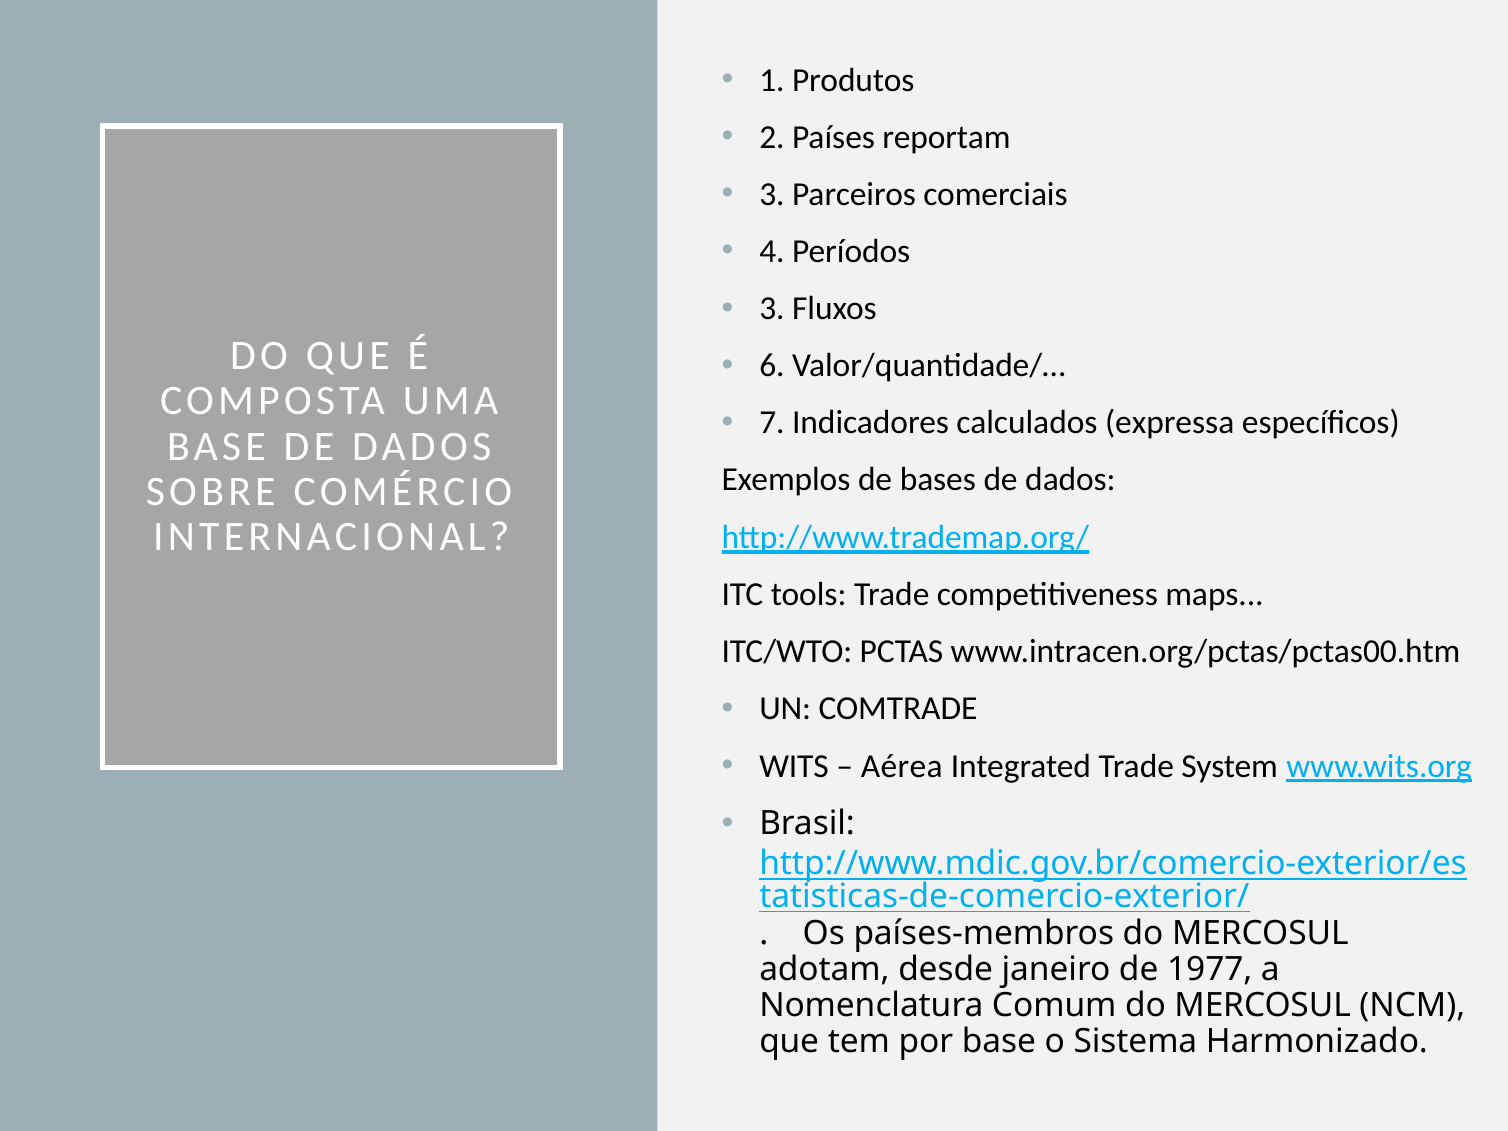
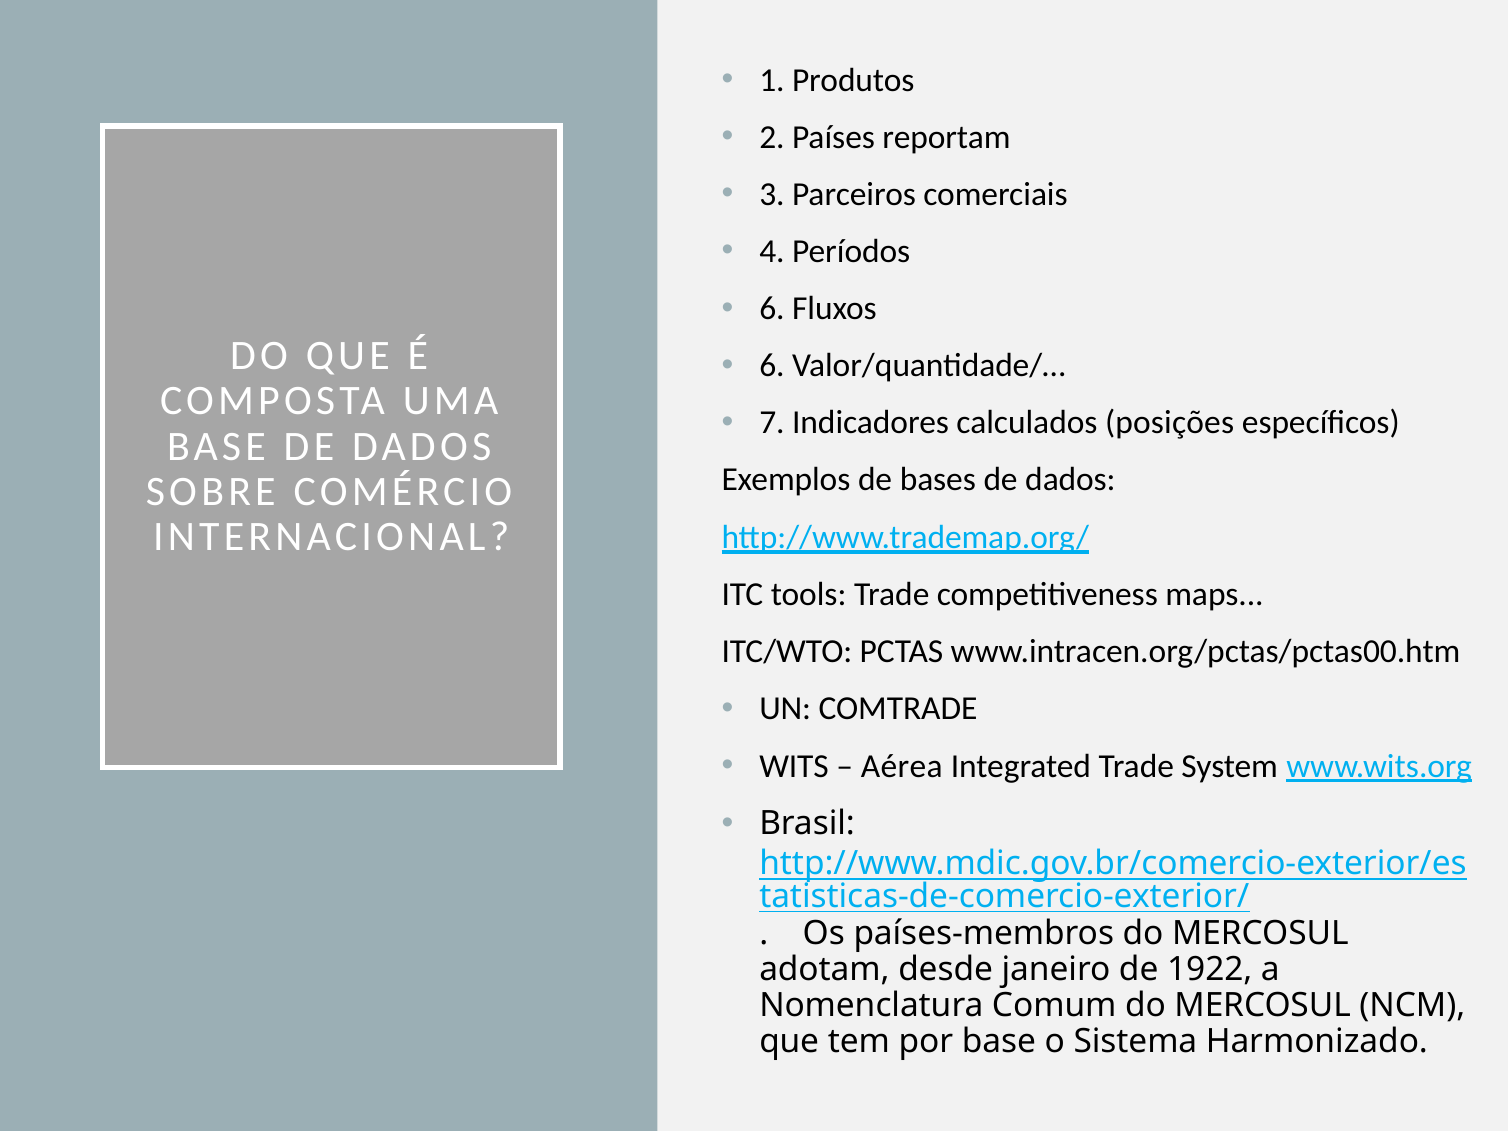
3 at (772, 308): 3 -> 6
expressa: expressa -> posições
1977: 1977 -> 1922
